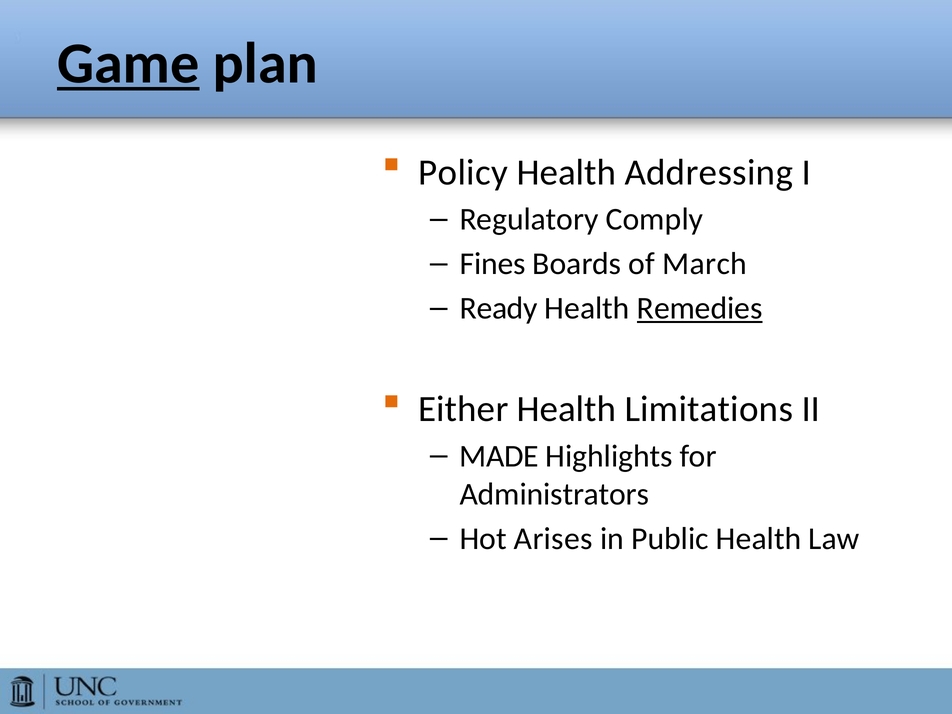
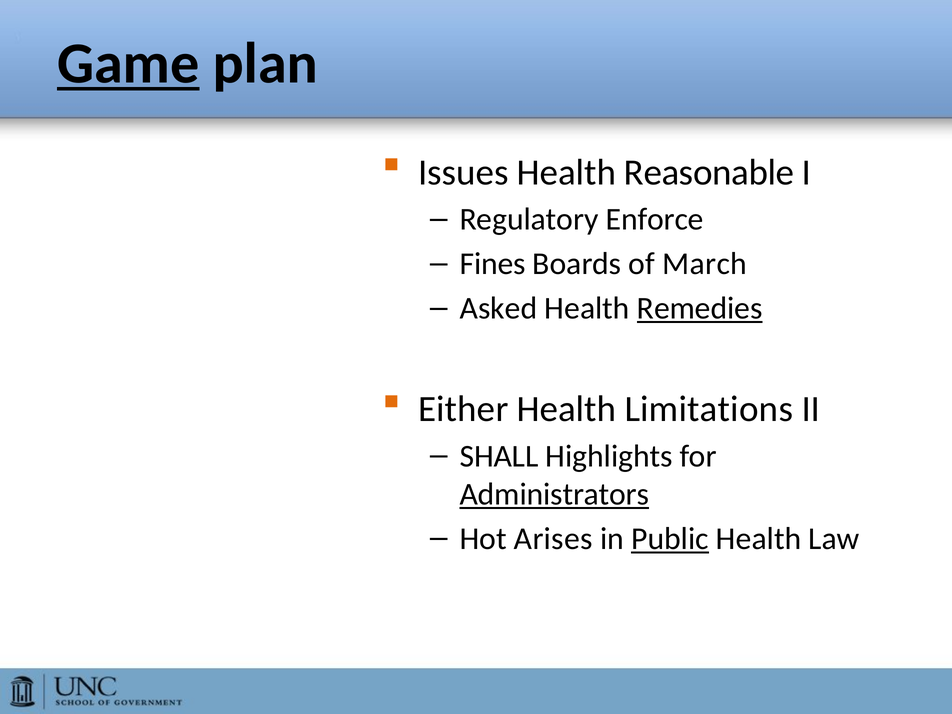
Policy: Policy -> Issues
Addressing: Addressing -> Reasonable
Comply: Comply -> Enforce
Ready: Ready -> Asked
MADE: MADE -> SHALL
Administrators underline: none -> present
Public underline: none -> present
